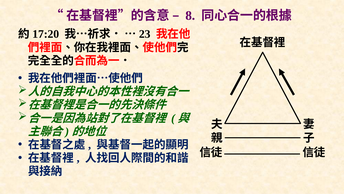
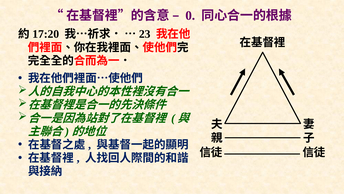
8: 8 -> 0
